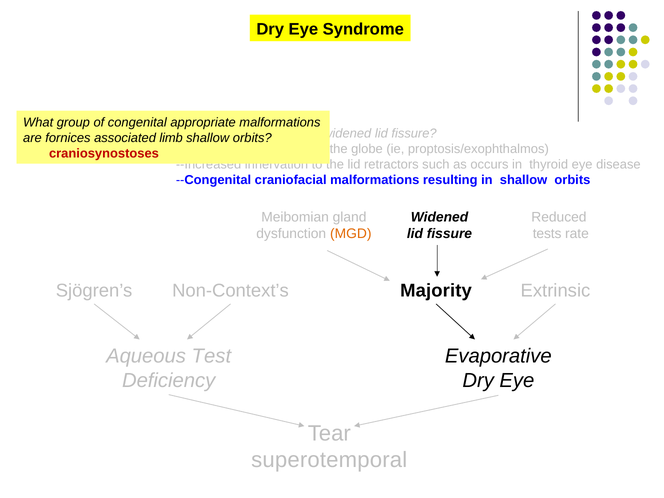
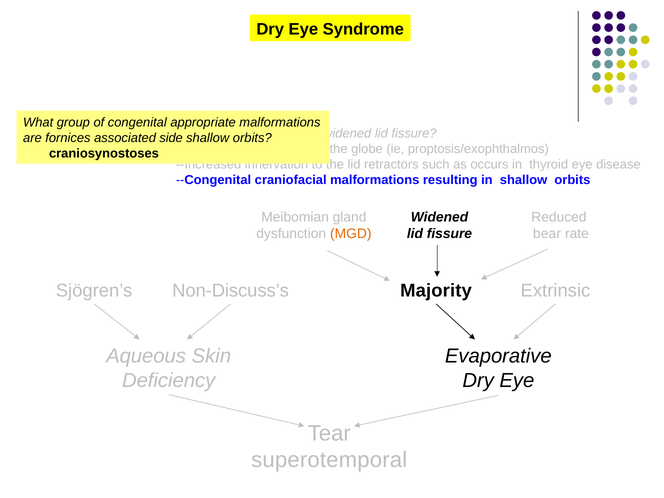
limb: limb -> side
craniosynostoses colour: red -> black
tests: tests -> bear
Non-Context’s: Non-Context’s -> Non-Discuss’s
Test: Test -> Skin
